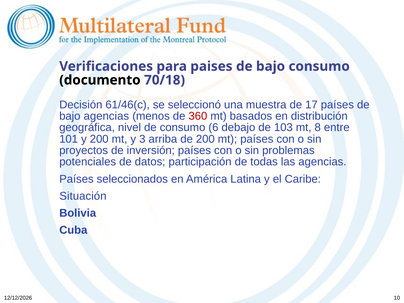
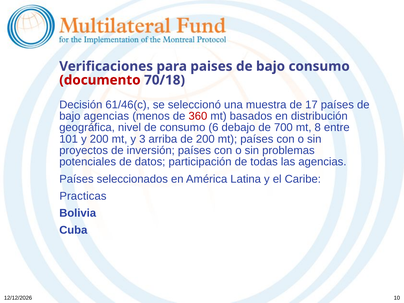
documento colour: black -> red
103: 103 -> 700
Situación: Situación -> Practicas
